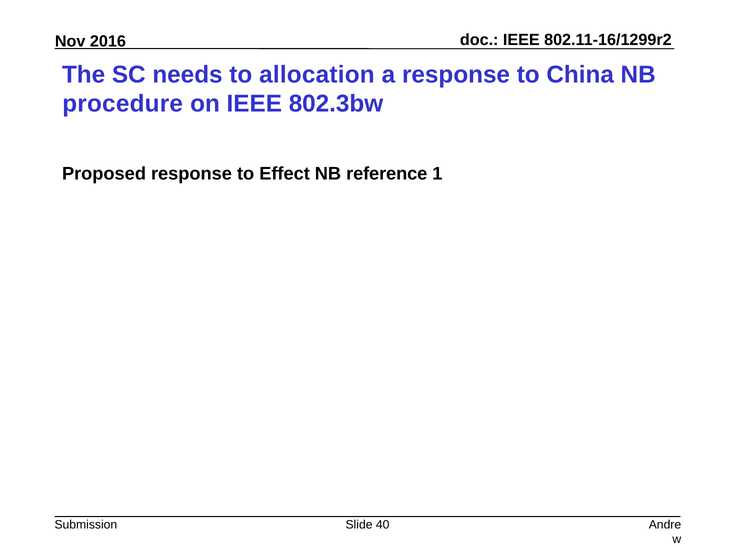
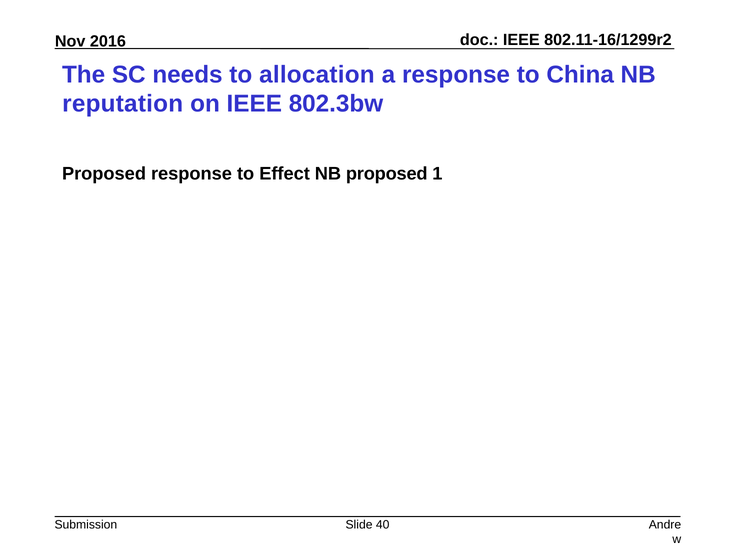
procedure: procedure -> reputation
NB reference: reference -> proposed
